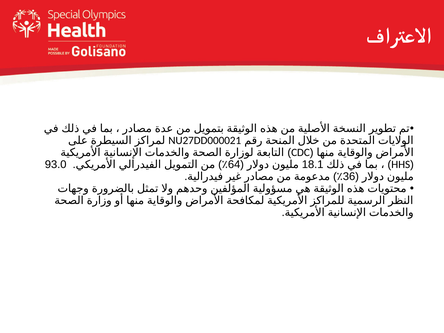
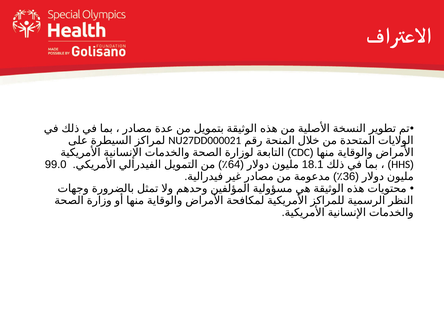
93.0: 93.0 -> 99.0
